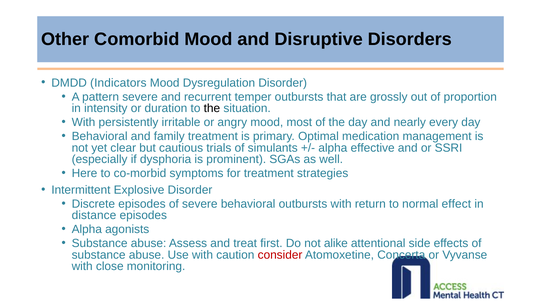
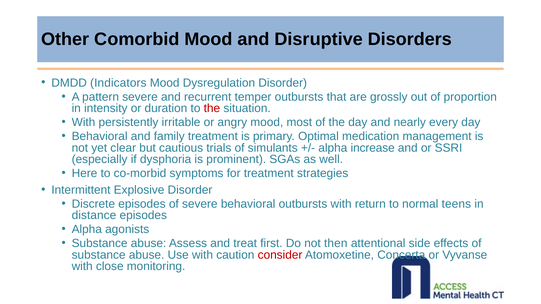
the at (212, 108) colour: black -> red
effective: effective -> increase
effect: effect -> teens
alike: alike -> then
